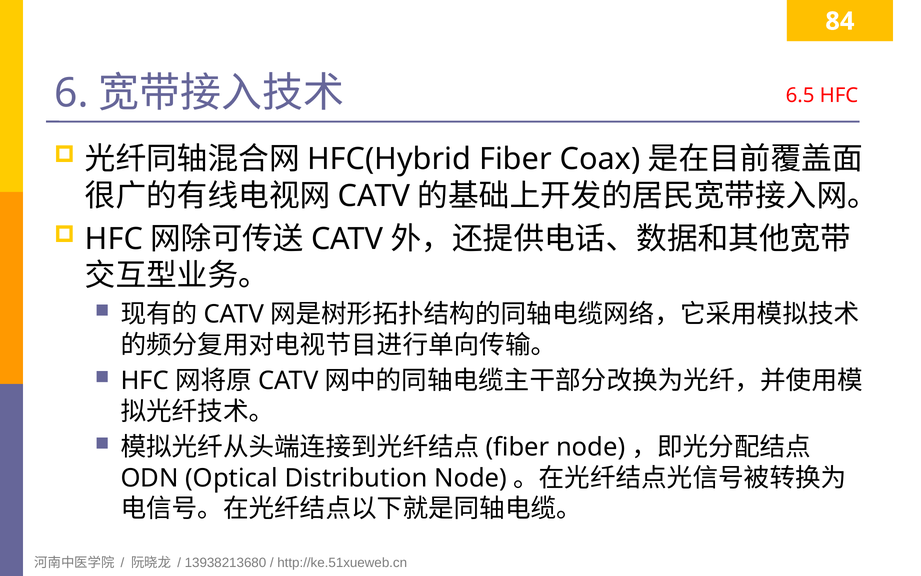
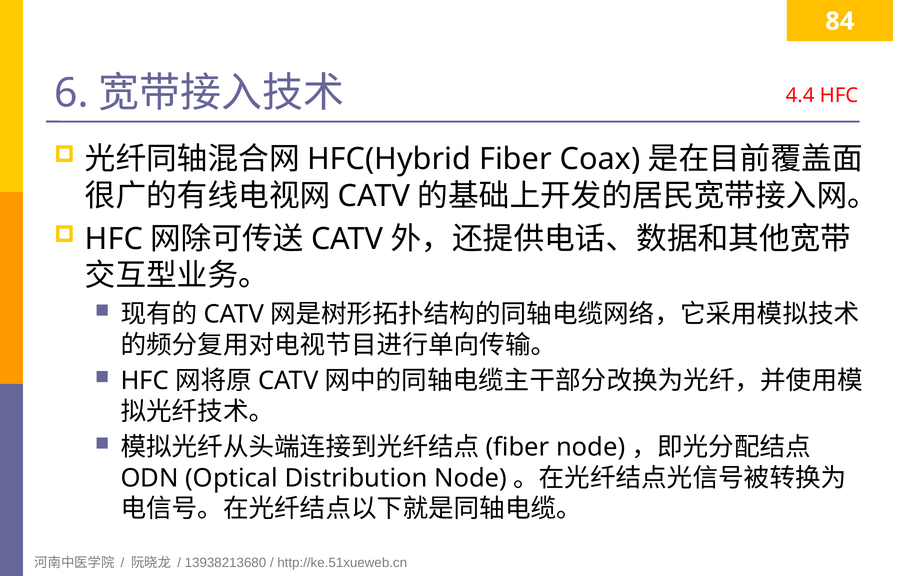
6.5: 6.5 -> 4.4
